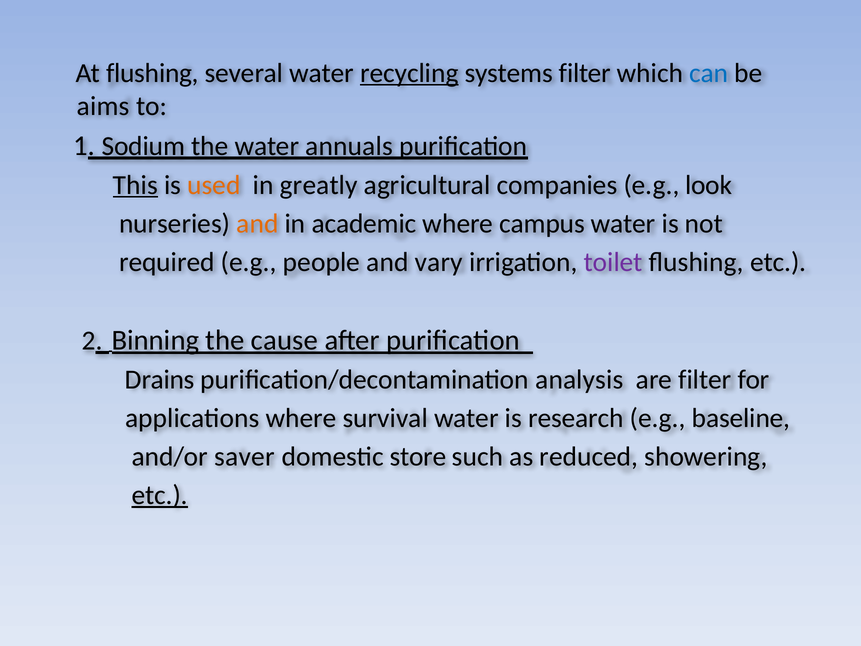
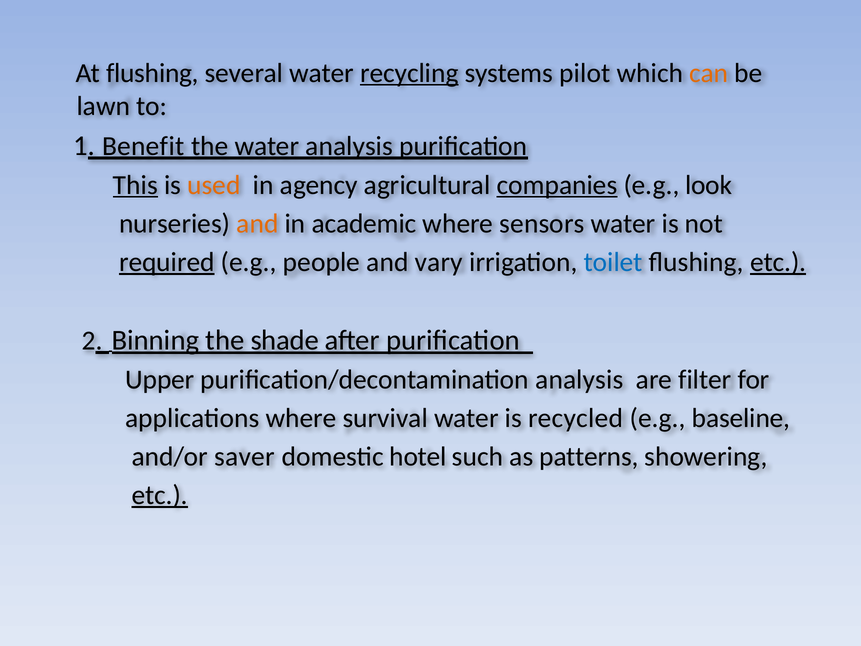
systems filter: filter -> pilot
can colour: blue -> orange
aims: aims -> lawn
Sodium: Sodium -> Benefit
water annuals: annuals -> analysis
greatly: greatly -> agency
companies underline: none -> present
campus: campus -> sensors
required underline: none -> present
toilet colour: purple -> blue
etc at (778, 262) underline: none -> present
cause: cause -> shade
Drains: Drains -> Upper
research: research -> recycled
store: store -> hotel
reduced: reduced -> patterns
